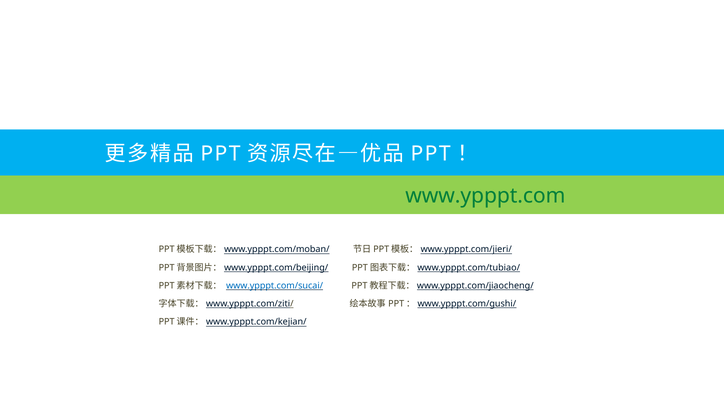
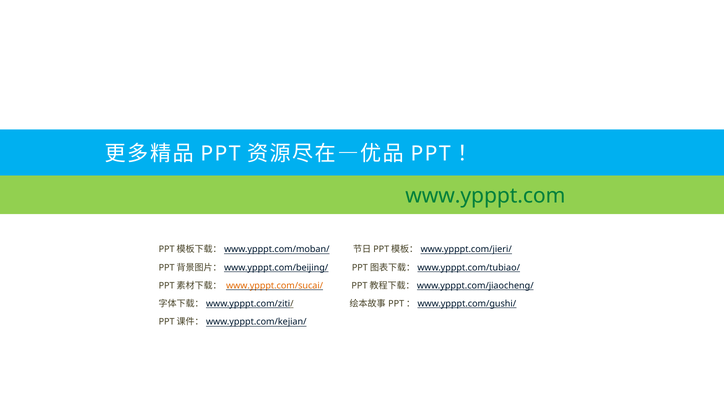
www.ypppt.com/sucai/ colour: blue -> orange
